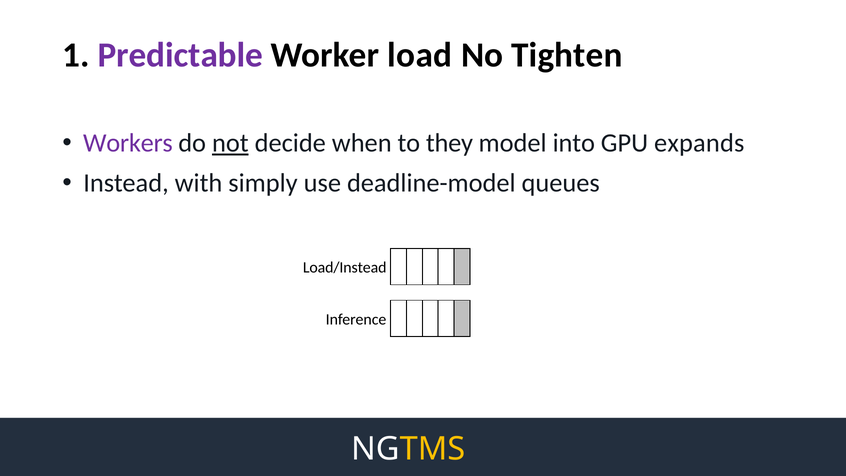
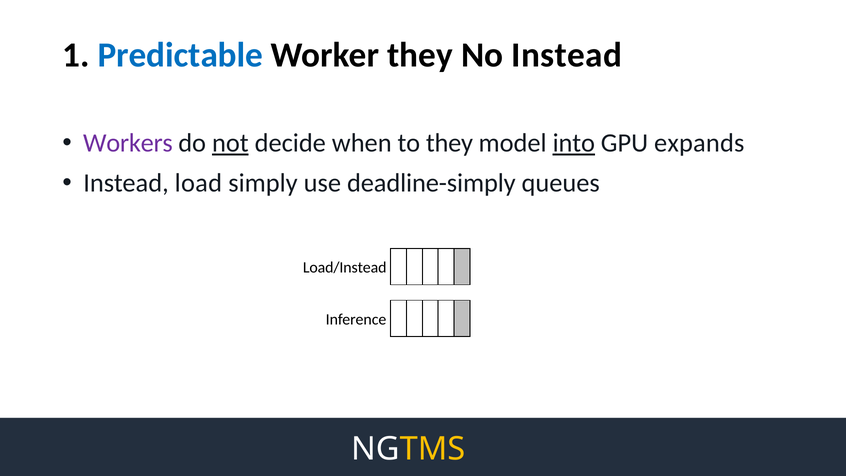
Predictable colour: purple -> blue
Worker load: load -> they
No Tighten: Tighten -> Instead
into underline: none -> present
with: with -> load
deadline-model: deadline-model -> deadline-simply
